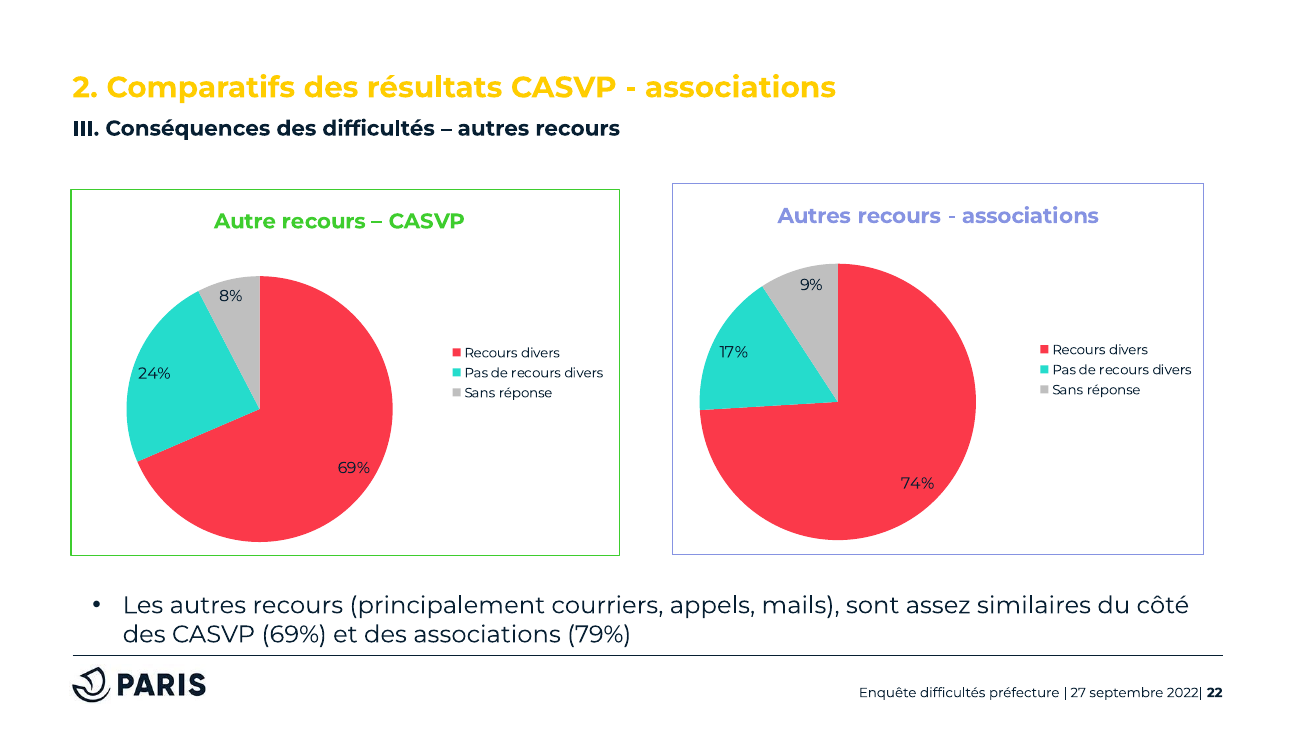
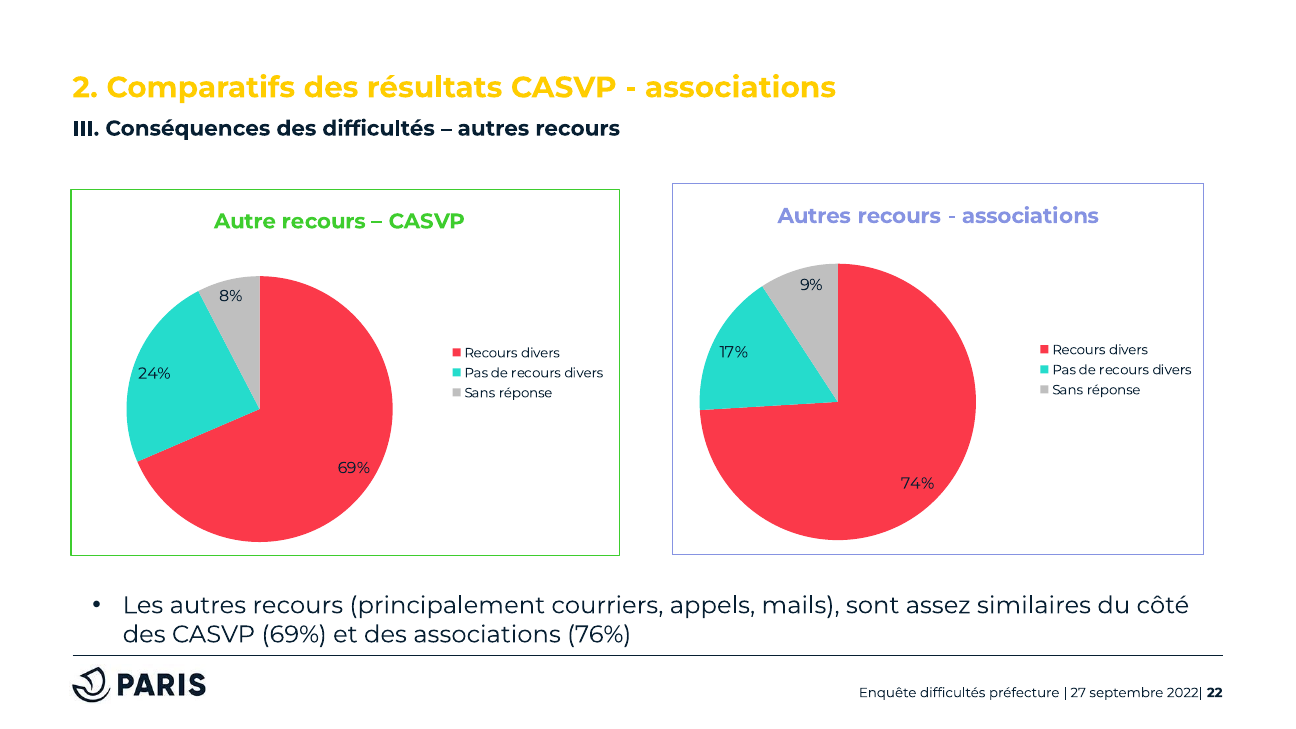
79%: 79% -> 76%
